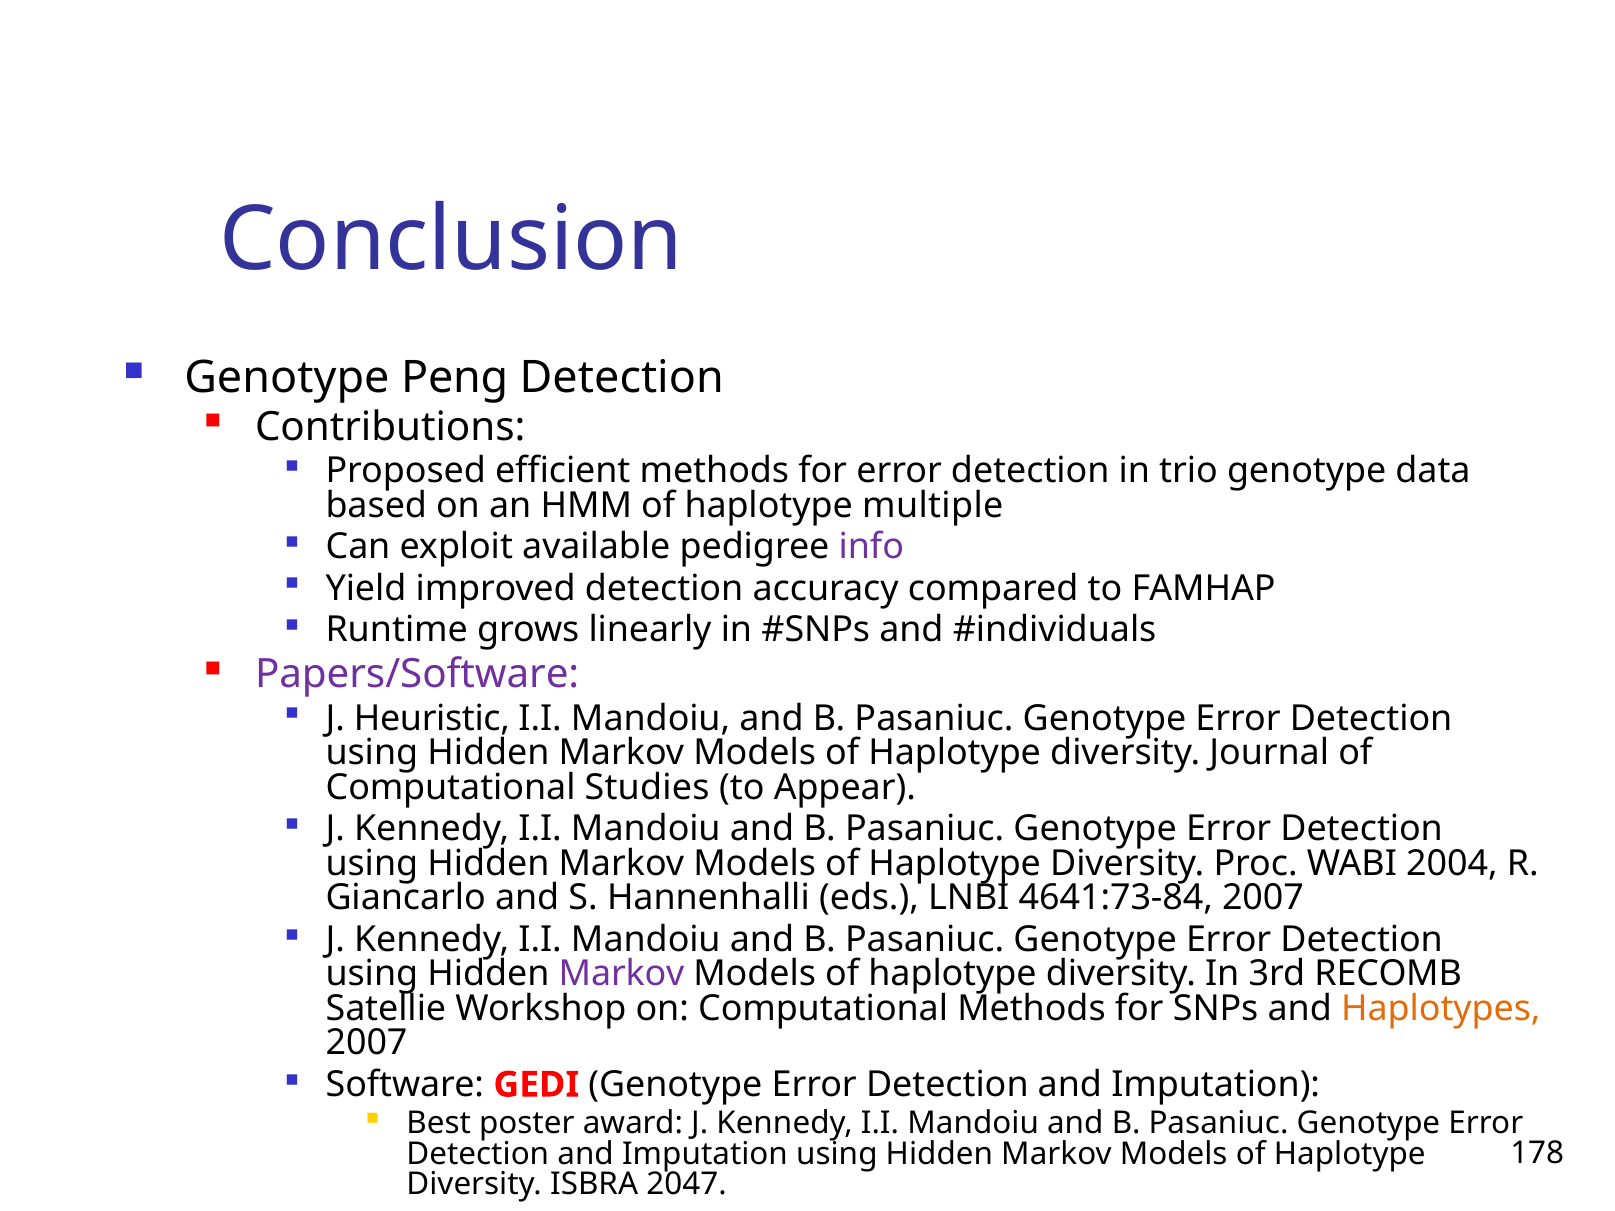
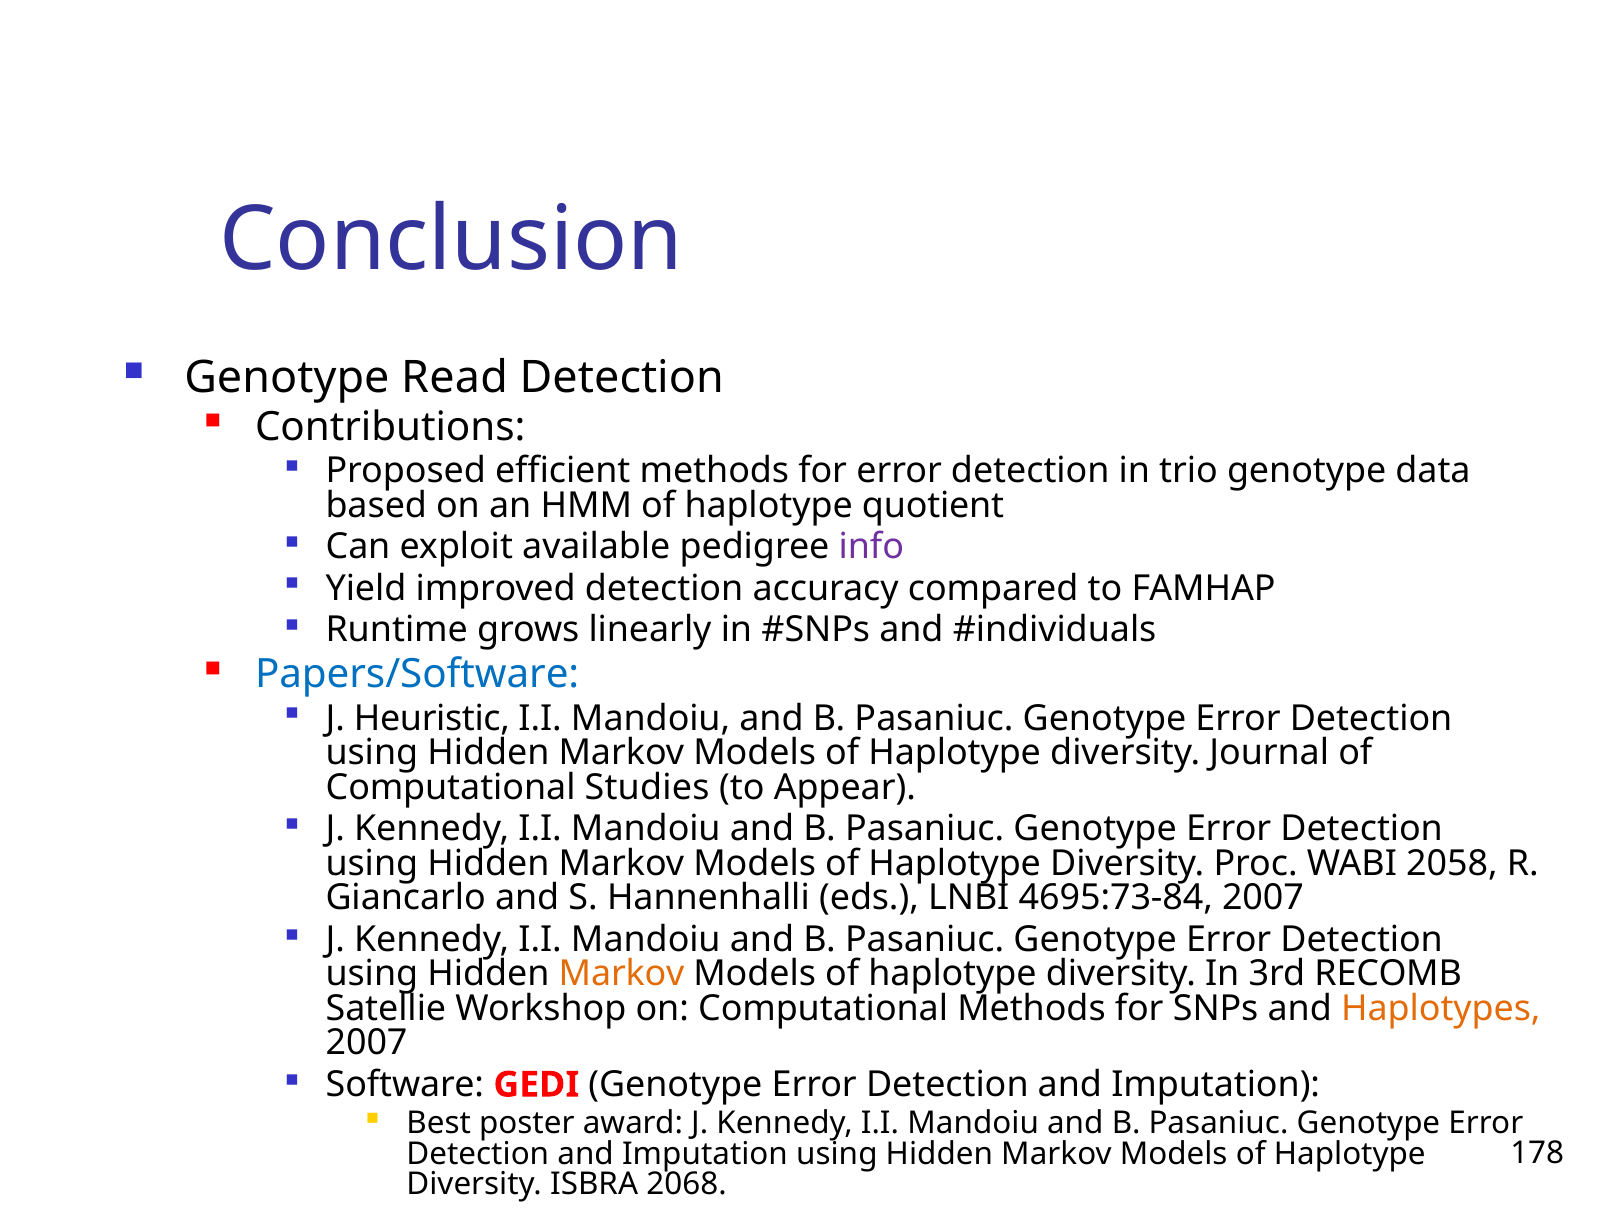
Peng: Peng -> Read
multiple: multiple -> quotient
Papers/Software colour: purple -> blue
2004: 2004 -> 2058
4641:73-84: 4641:73-84 -> 4695:73-84
Markov at (622, 974) colour: purple -> orange
2047: 2047 -> 2068
